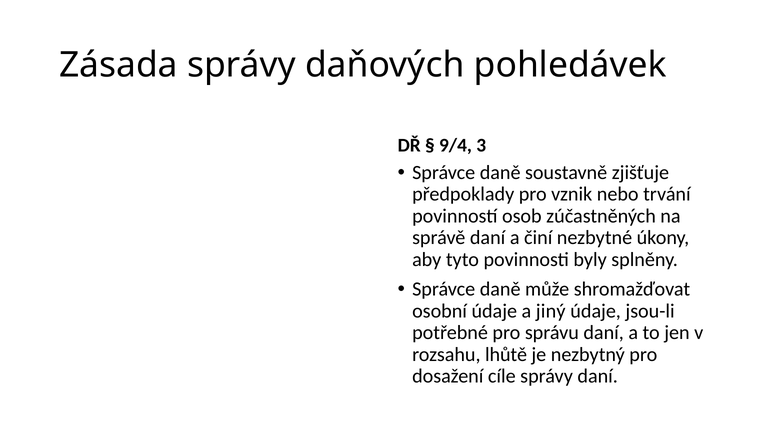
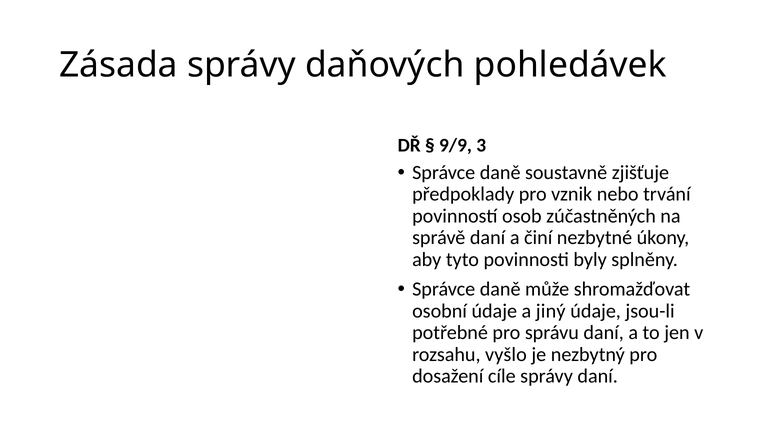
9/4: 9/4 -> 9/9
lhůtě: lhůtě -> vyšlo
